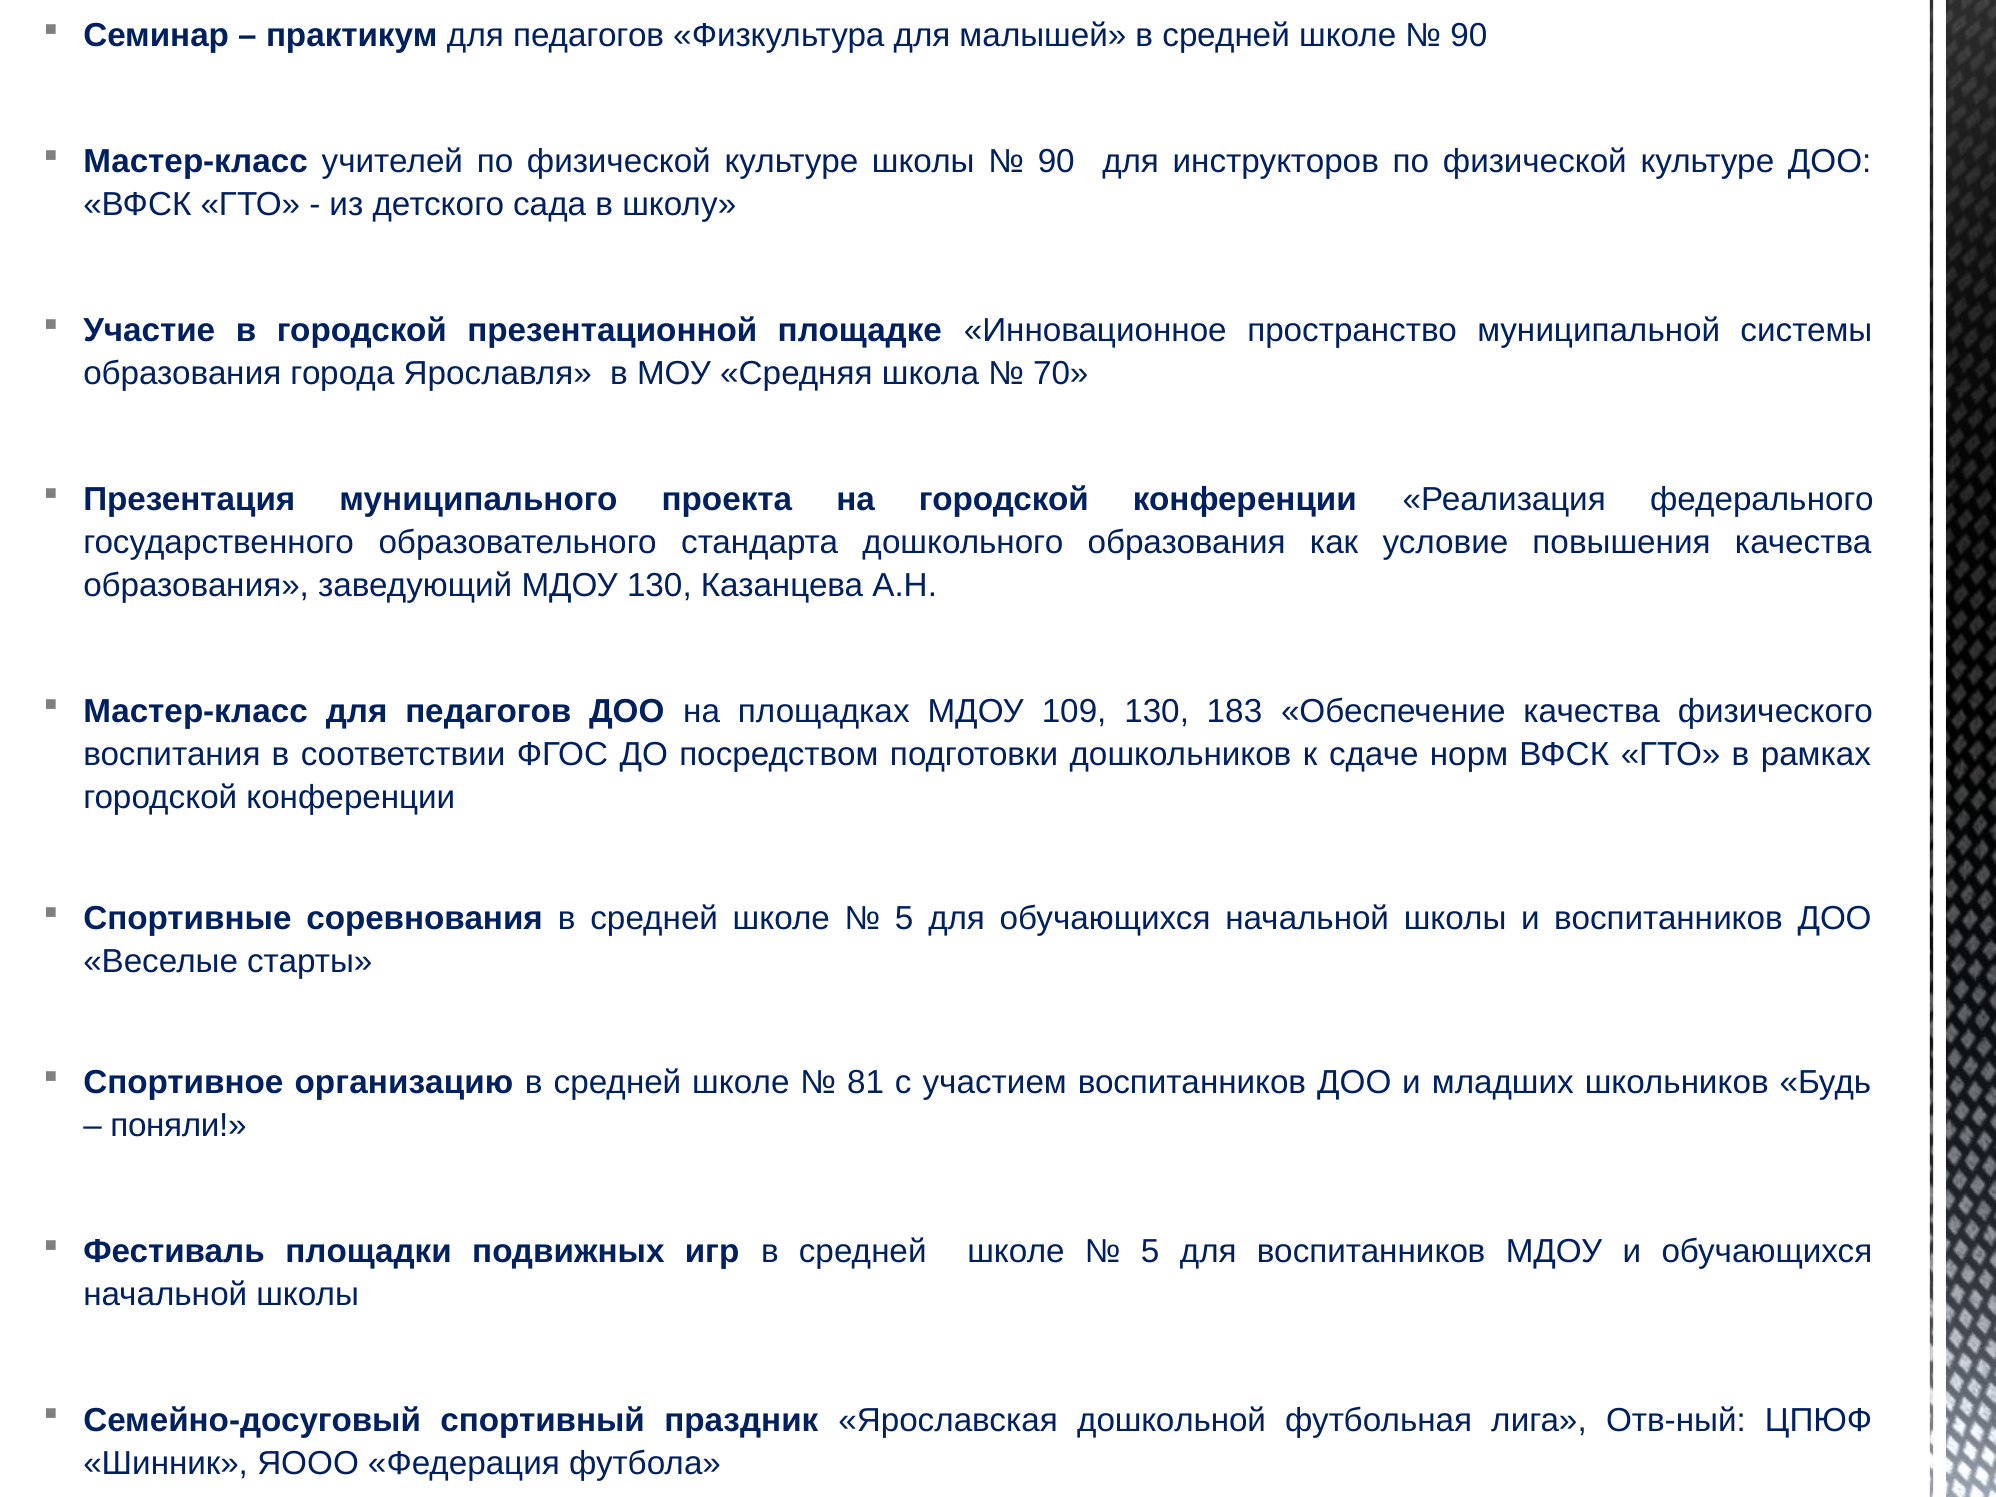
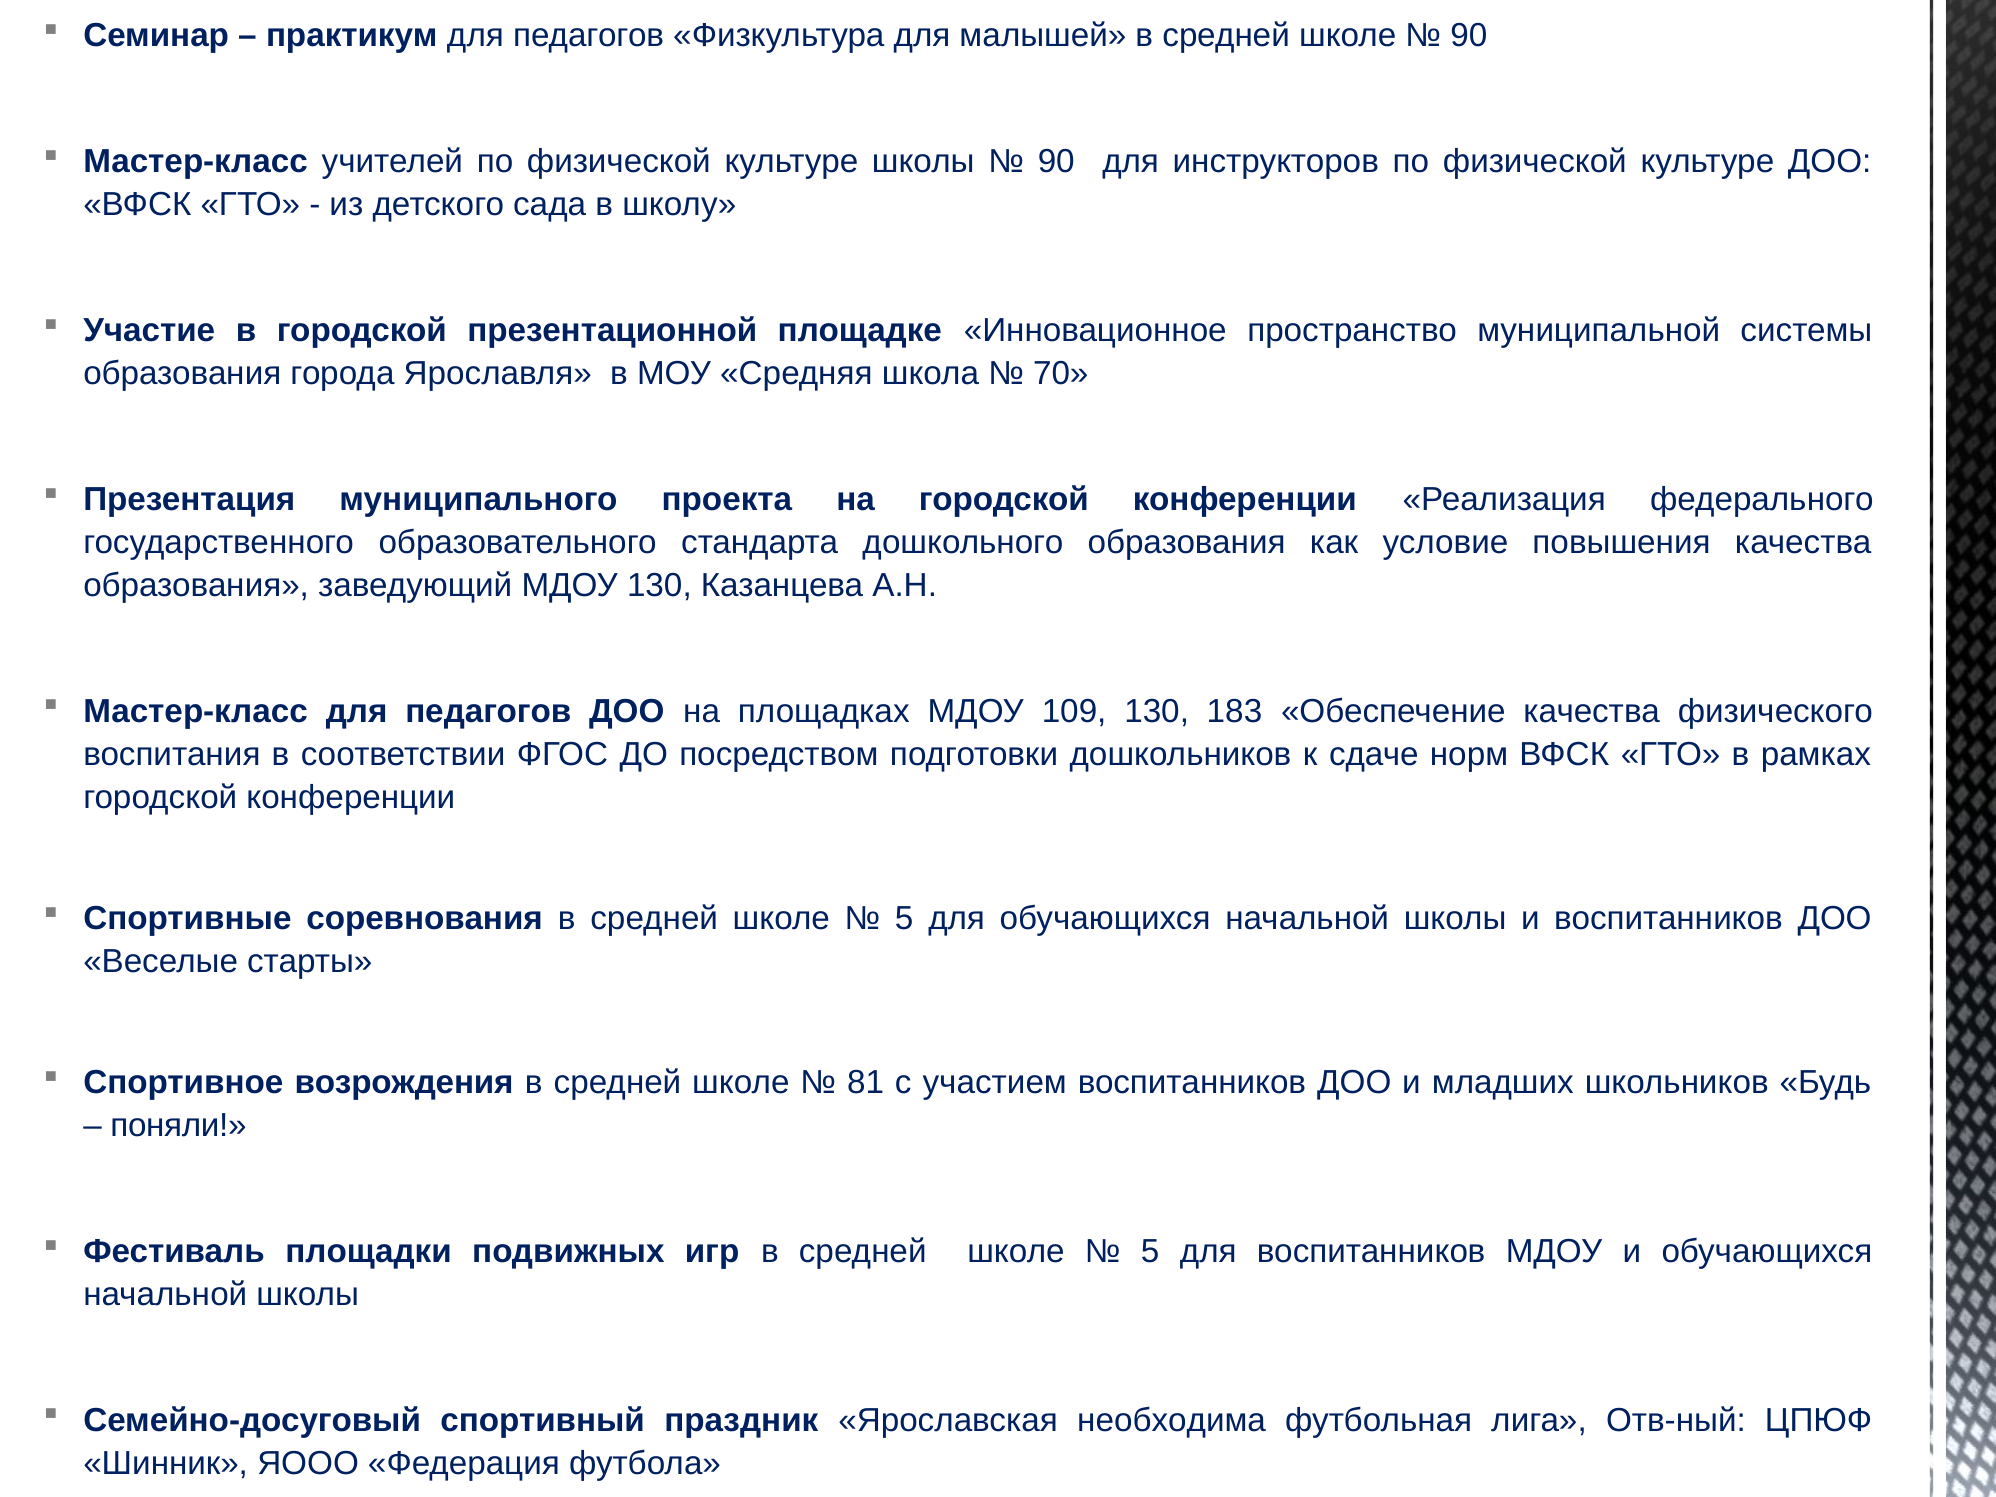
организацию: организацию -> возрождения
дошкольной: дошкольной -> необходима
